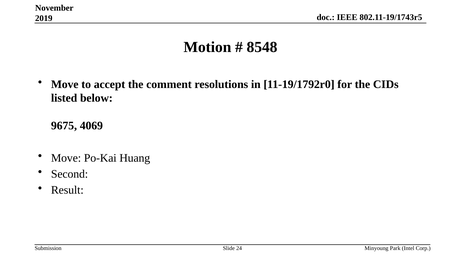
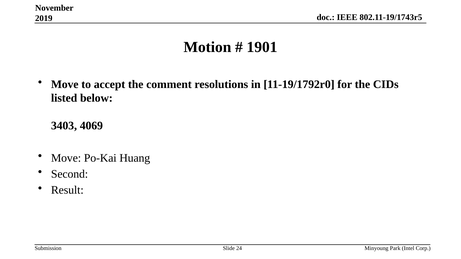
8548: 8548 -> 1901
9675: 9675 -> 3403
